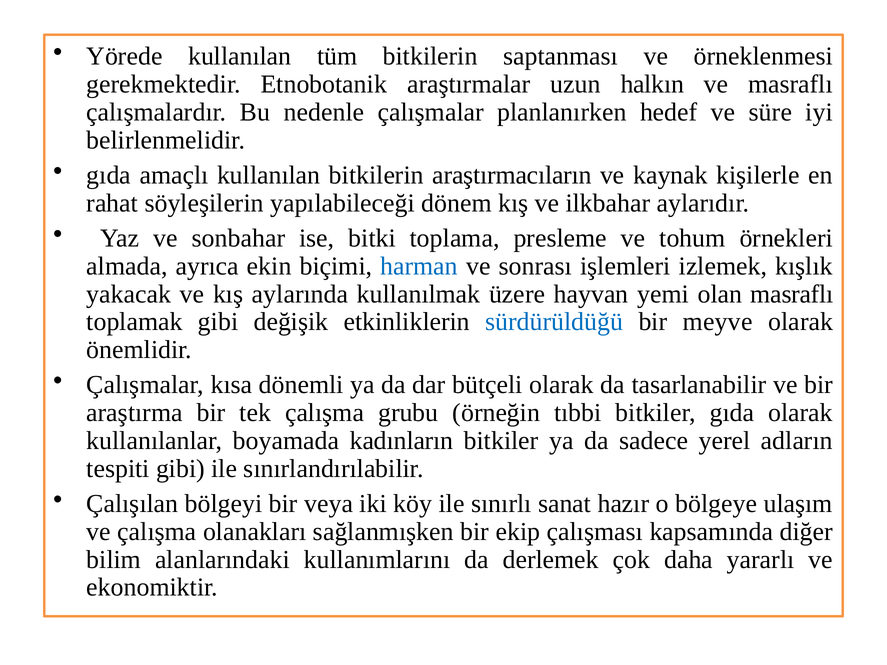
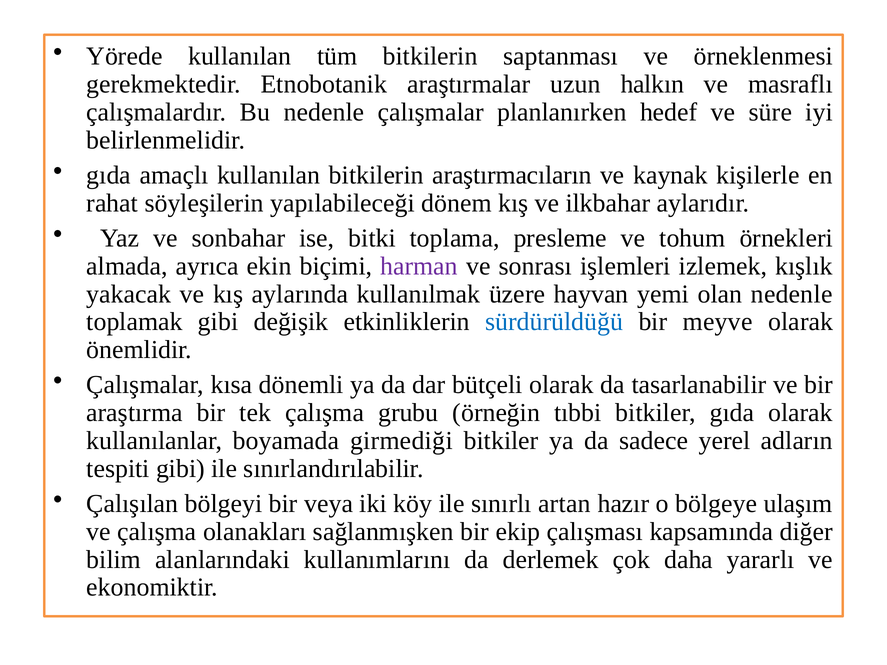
harman colour: blue -> purple
olan masraflı: masraflı -> nedenle
kadınların: kadınların -> girmediği
sanat: sanat -> artan
